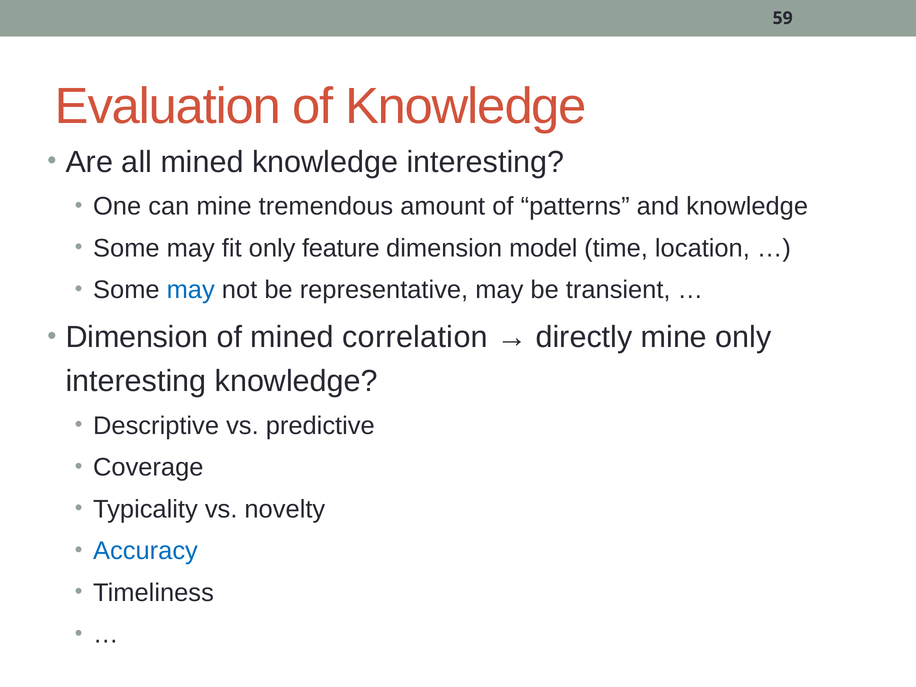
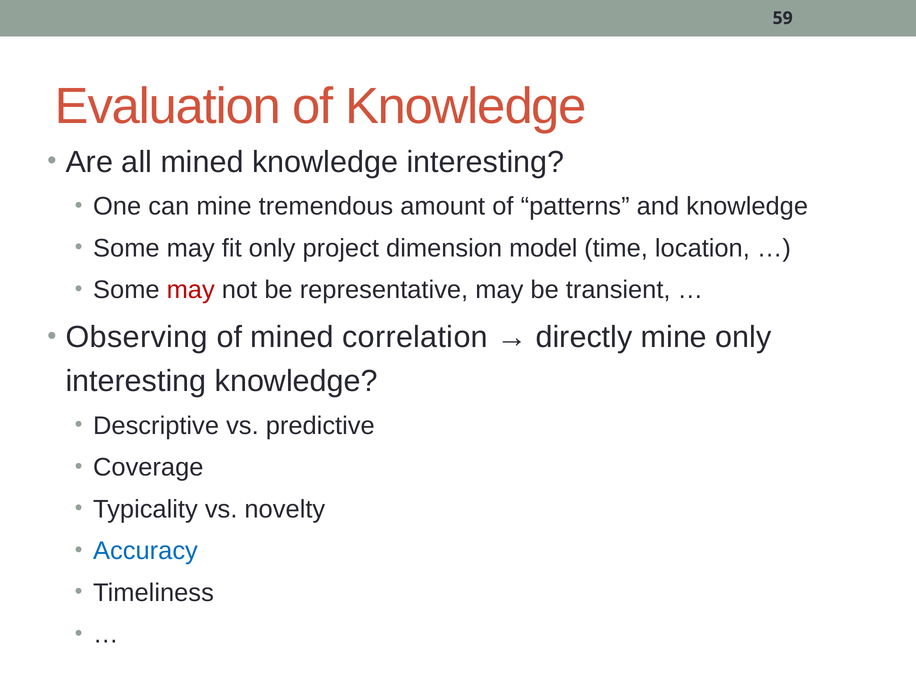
feature: feature -> project
may at (191, 290) colour: blue -> red
Dimension at (137, 337): Dimension -> Observing
